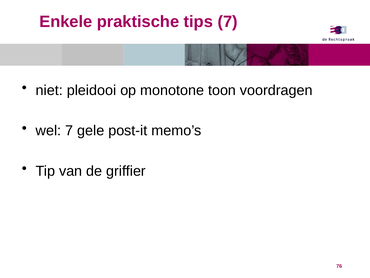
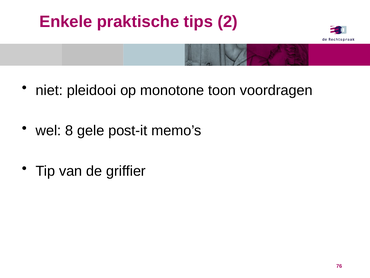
tips 7: 7 -> 2
wel 7: 7 -> 8
